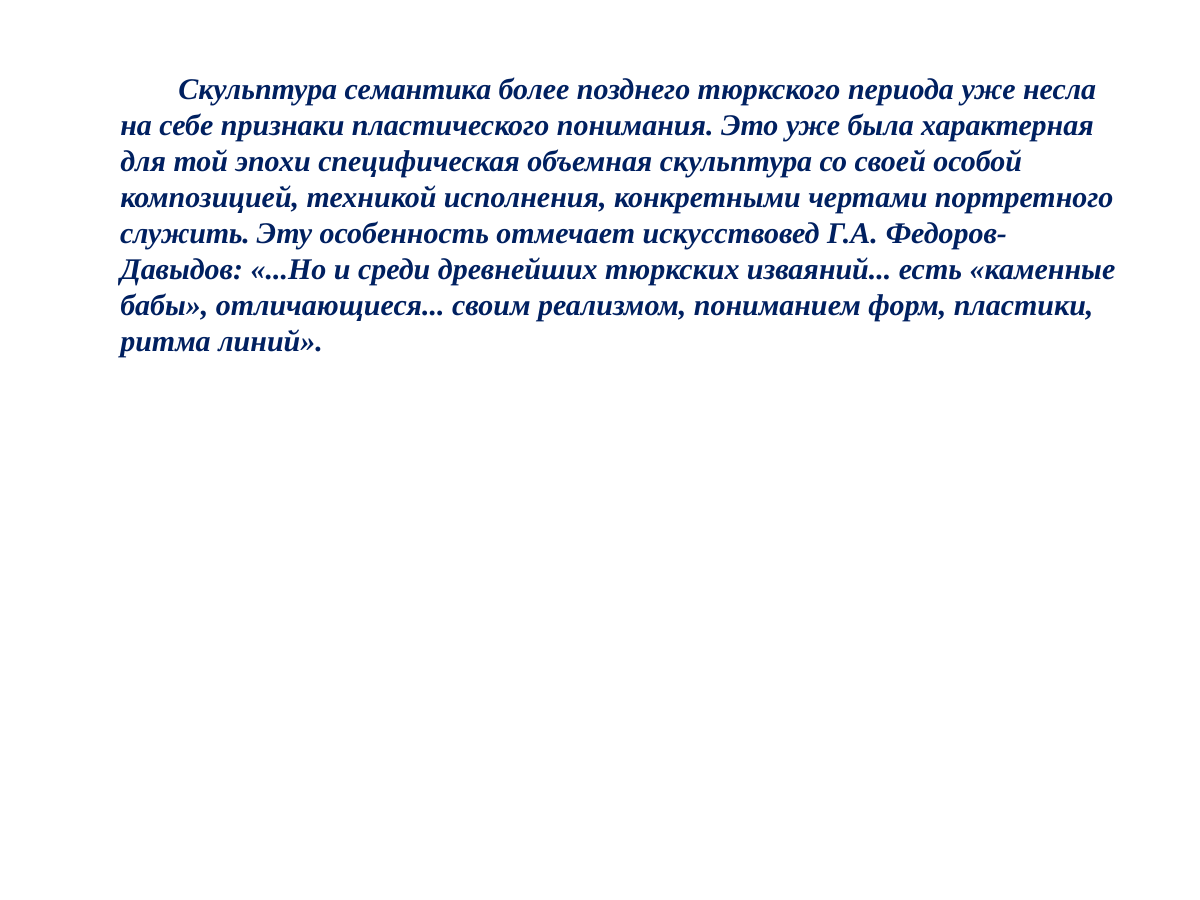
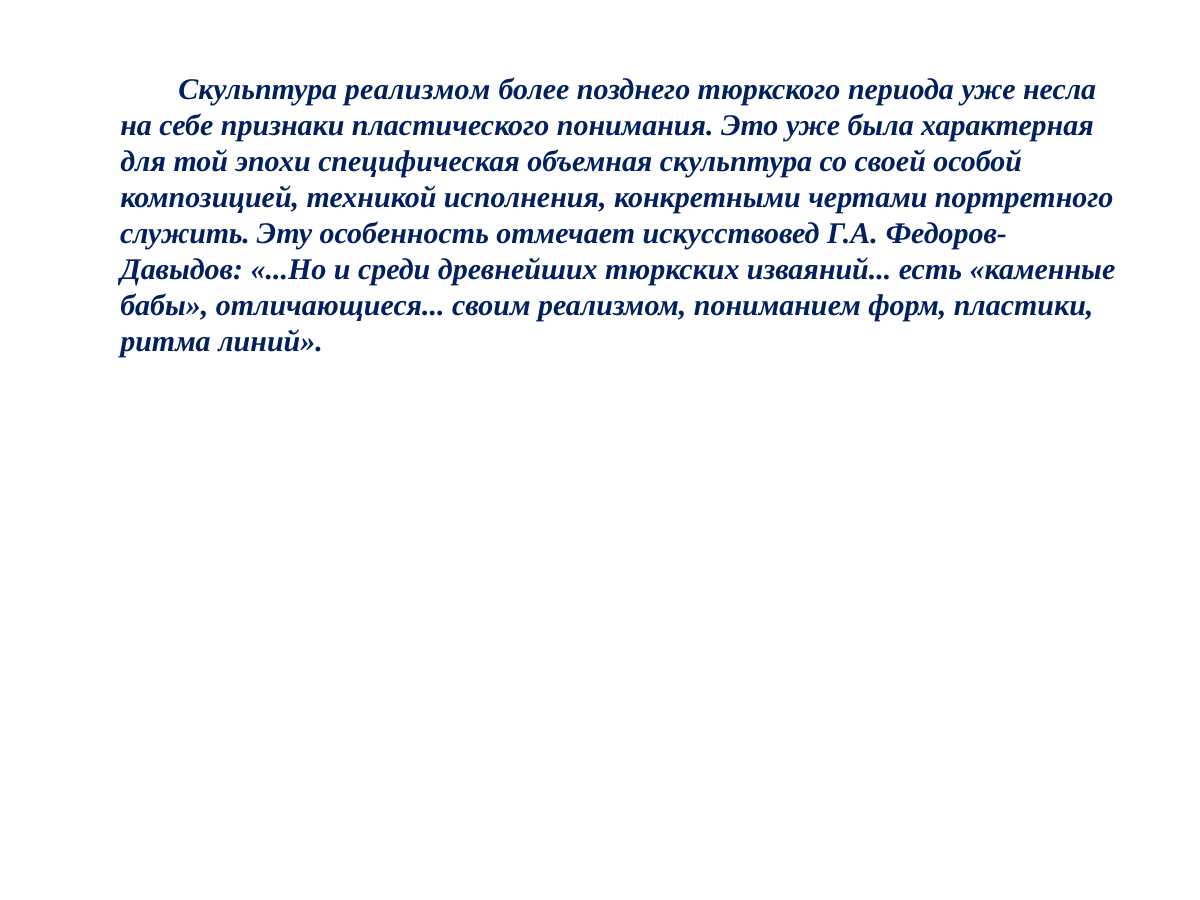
Скульптура семантика: семантика -> реализмом
